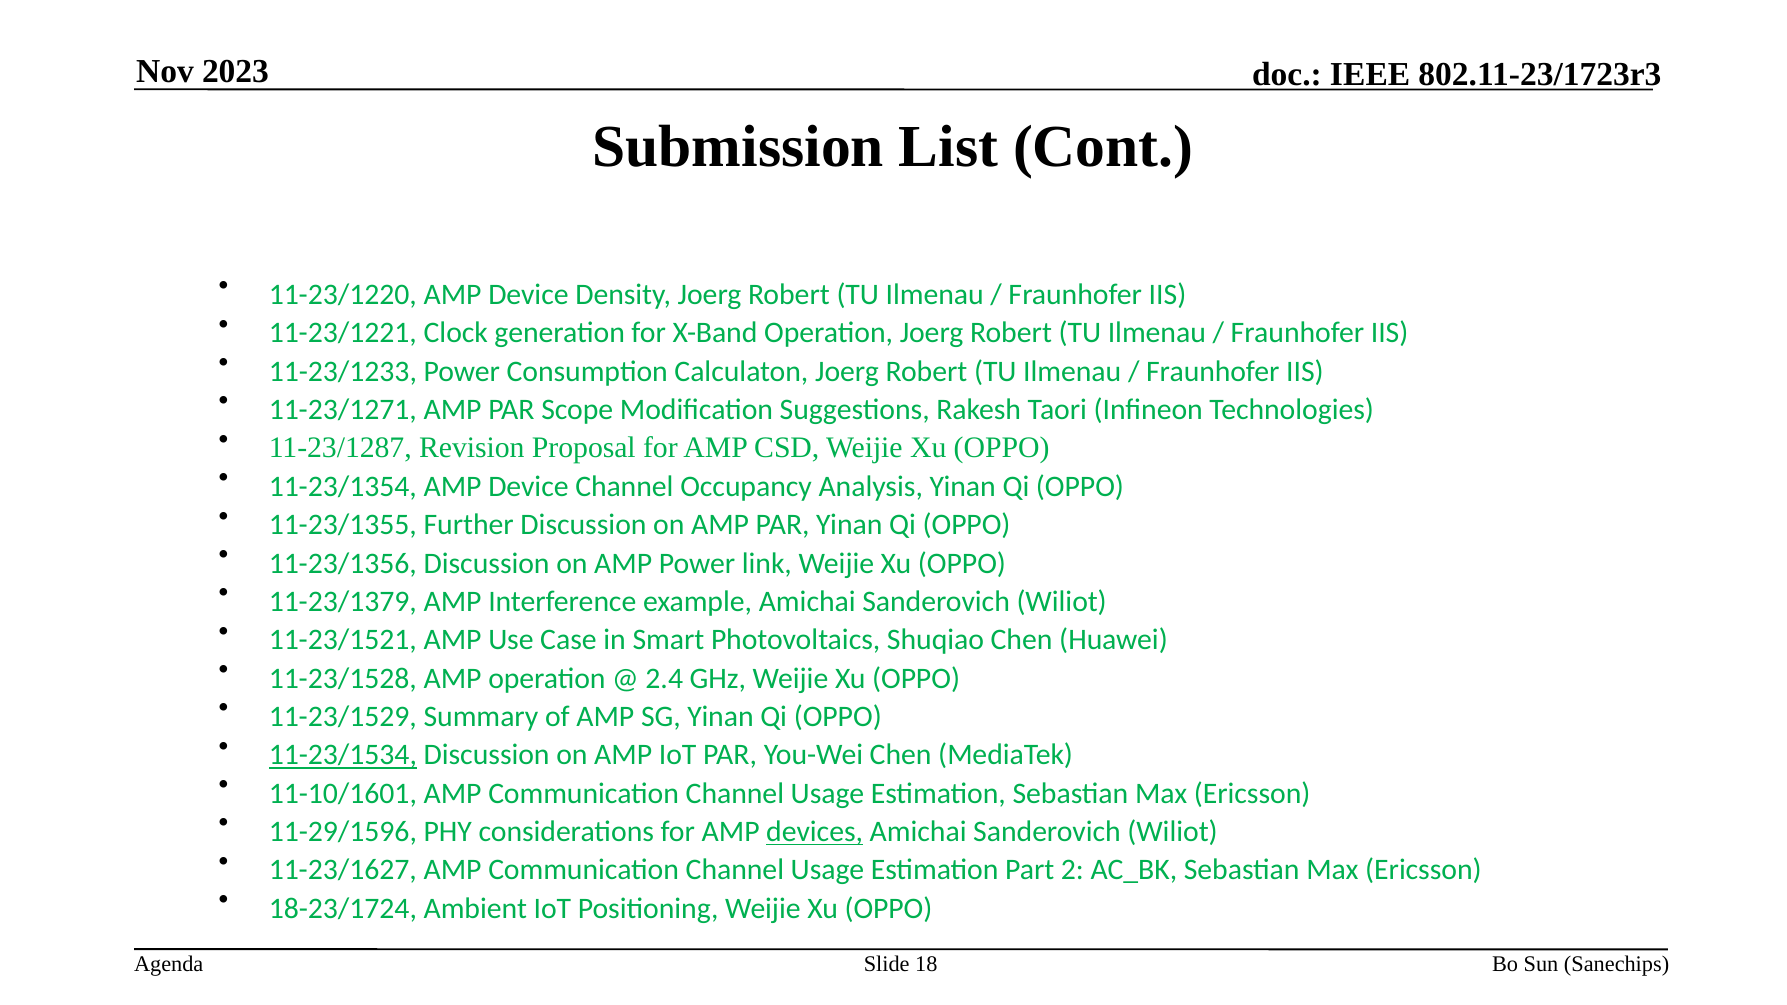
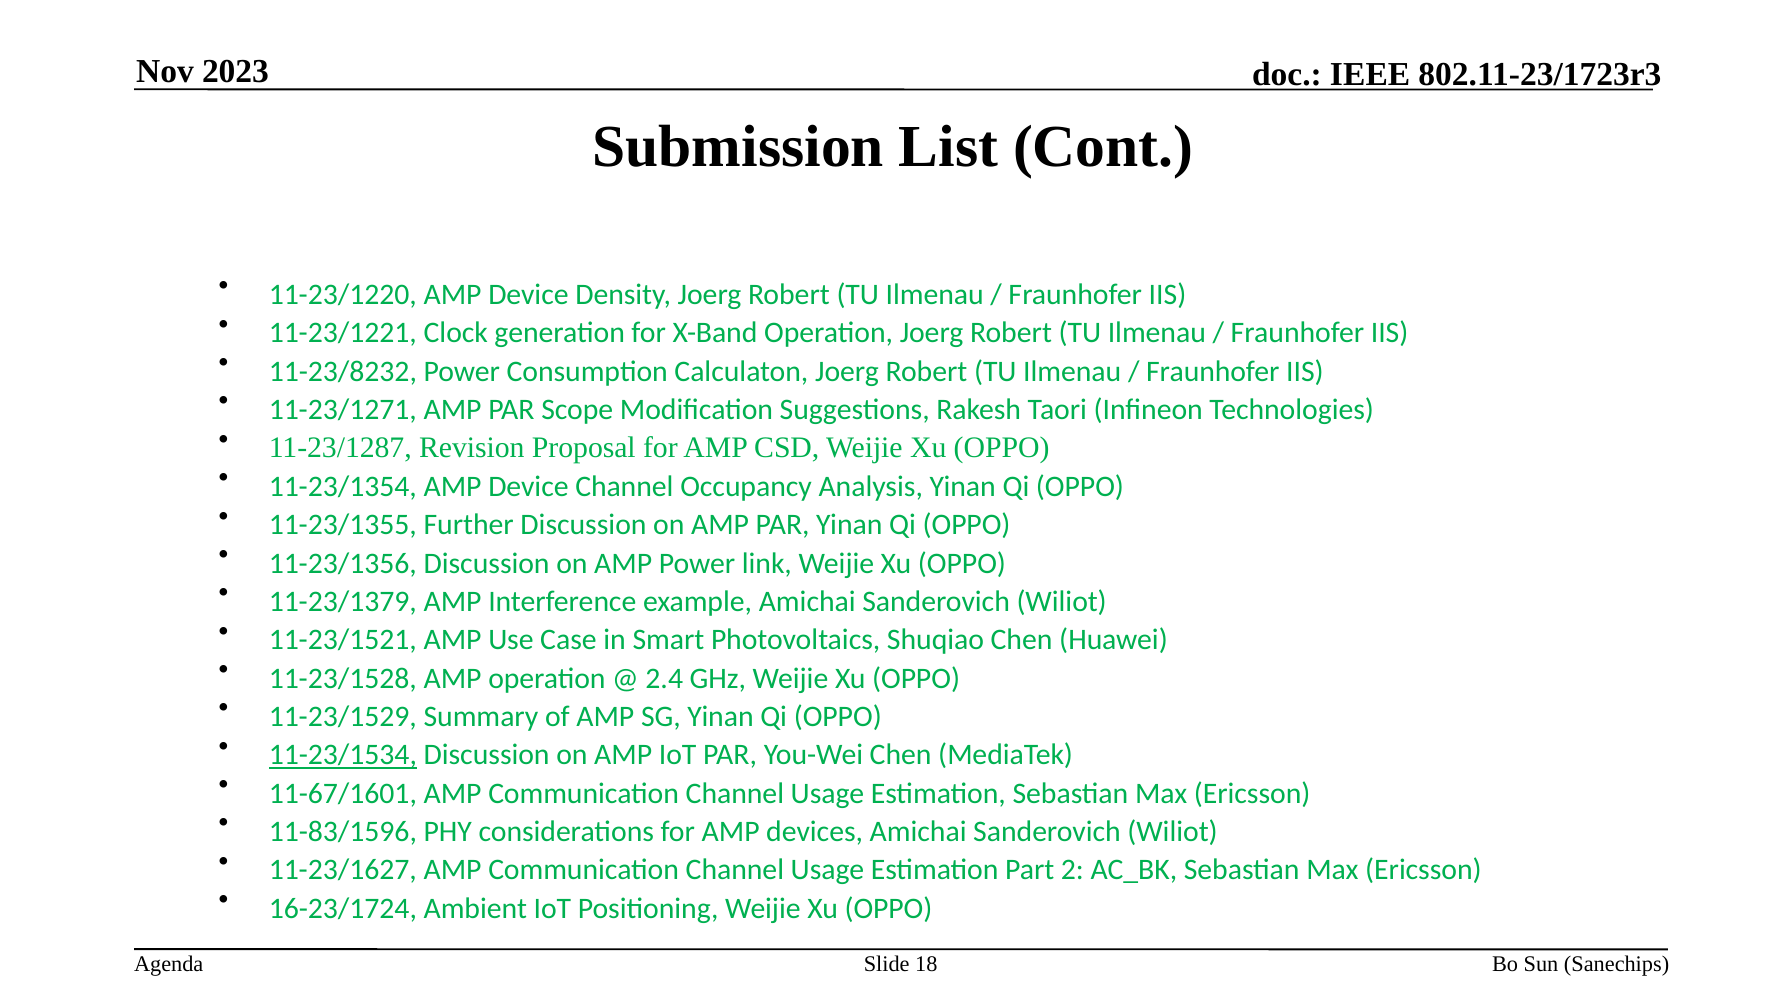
11-23/1233: 11-23/1233 -> 11-23/8232
11-10/1601: 11-10/1601 -> 11-67/1601
11-29/1596: 11-29/1596 -> 11-83/1596
devices underline: present -> none
18-23/1724: 18-23/1724 -> 16-23/1724
